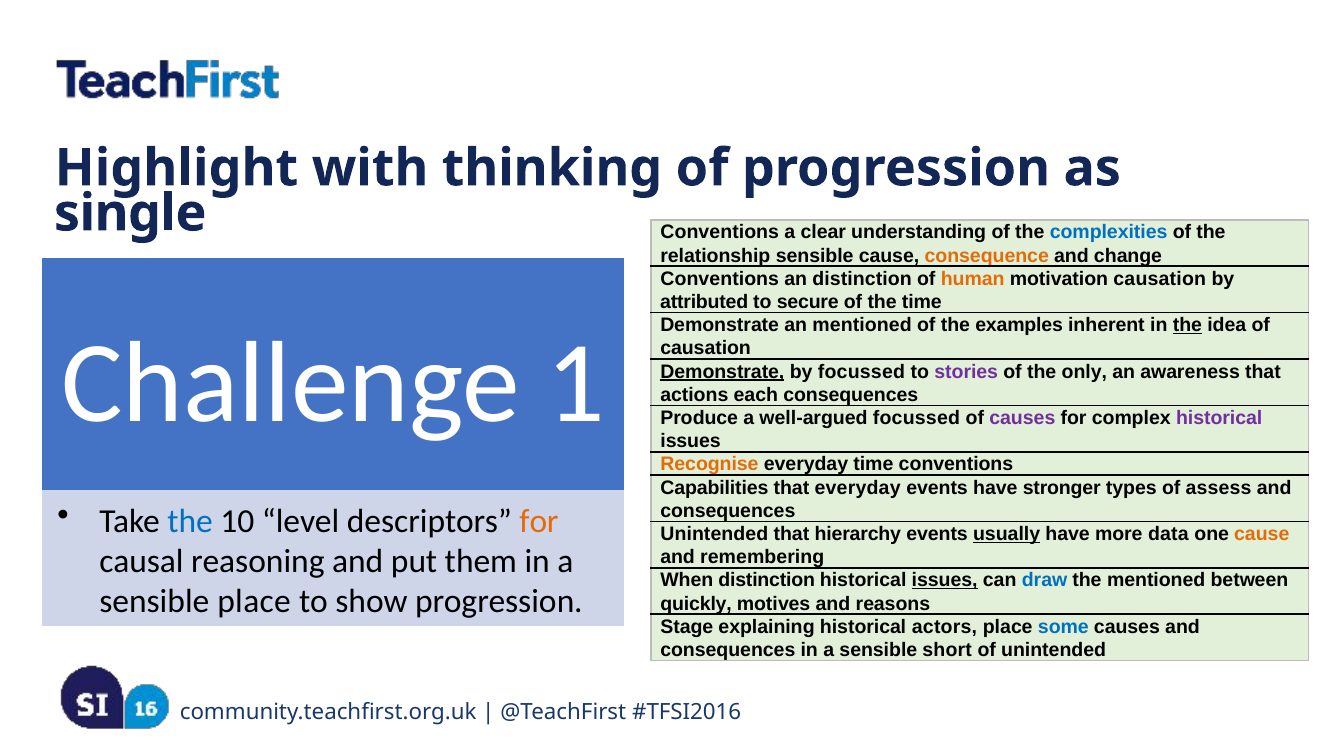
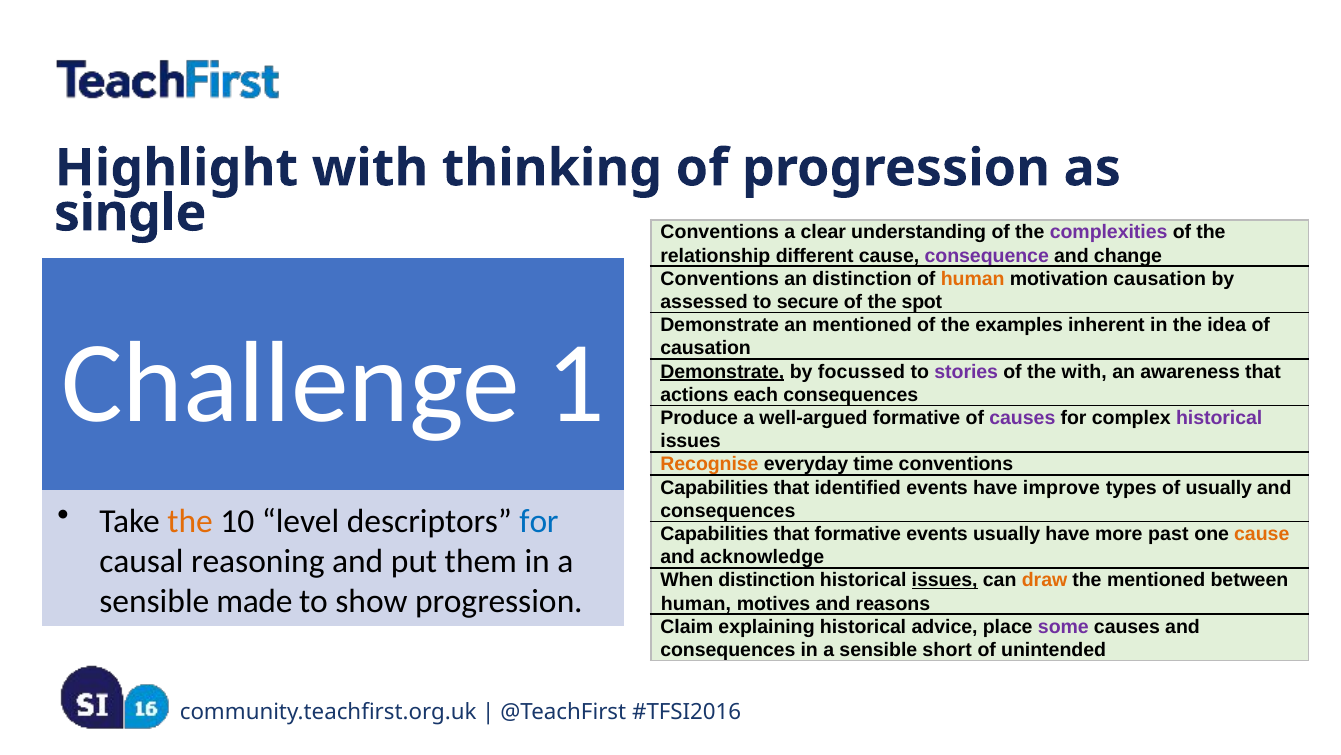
complexities colour: blue -> purple
relationship sensible: sensible -> different
consequence colour: orange -> purple
attributed: attributed -> assessed
the time: time -> spot
the at (1187, 325) underline: present -> none
the only: only -> with
well-argued focussed: focussed -> formative
that everyday: everyday -> identified
stronger: stronger -> improve
of assess: assess -> usually
the at (190, 521) colour: blue -> orange
for at (539, 521) colour: orange -> blue
Unintended at (714, 534): Unintended -> Capabilities
that hierarchy: hierarchy -> formative
usually at (1007, 534) underline: present -> none
data: data -> past
remembering: remembering -> acknowledge
draw colour: blue -> orange
sensible place: place -> made
quickly at (696, 604): quickly -> human
Stage: Stage -> Claim
actors: actors -> advice
some colour: blue -> purple
